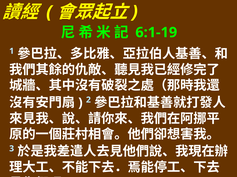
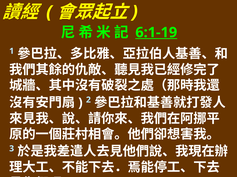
6:1-19 underline: none -> present
